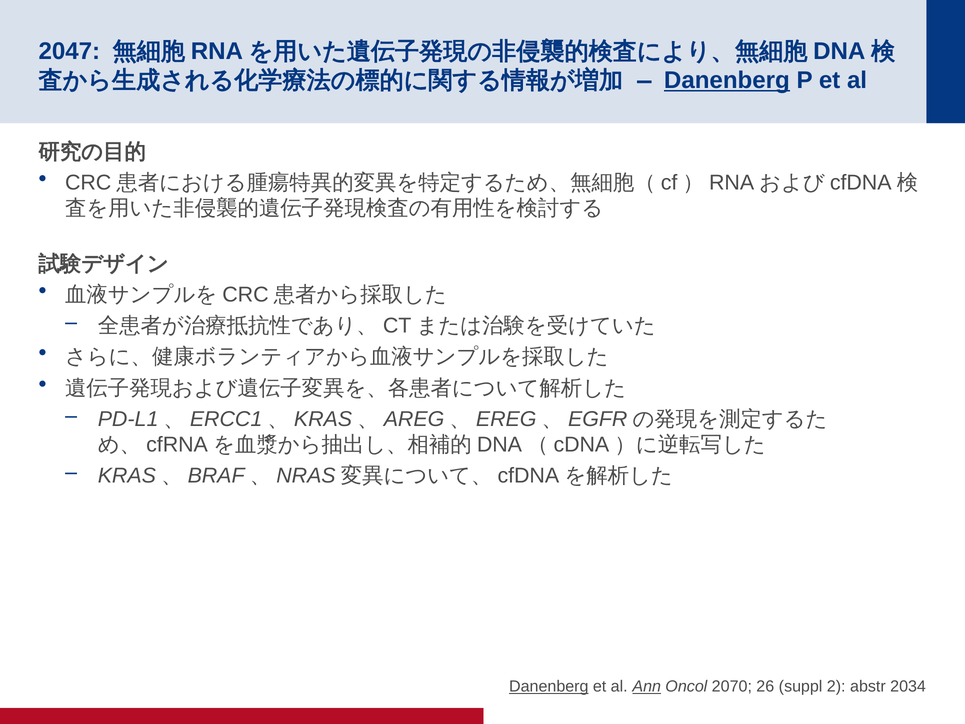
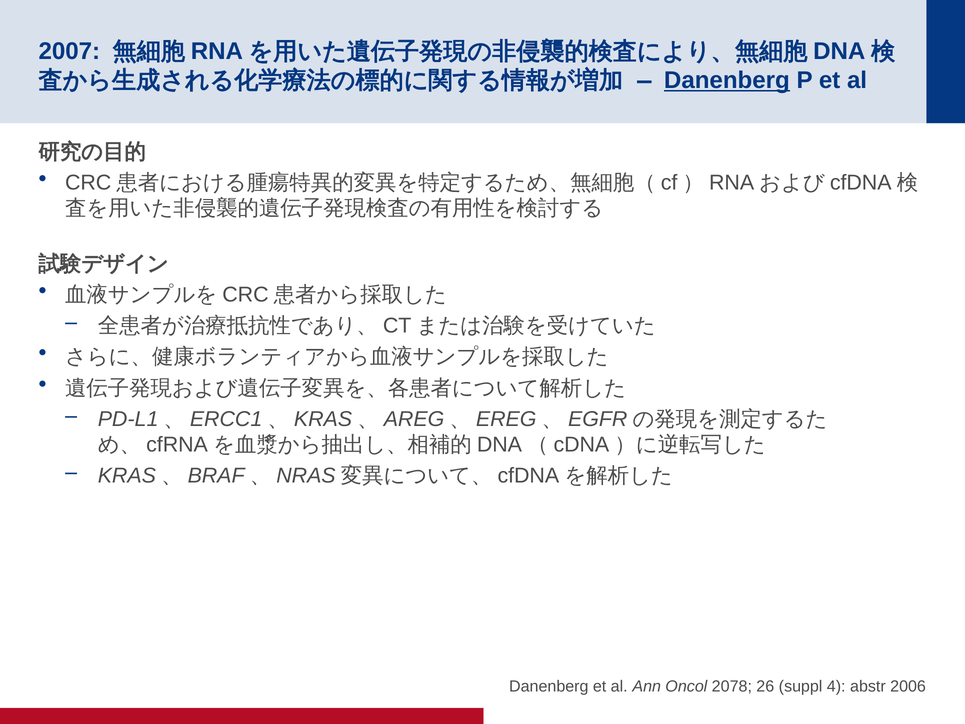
2047: 2047 -> 2007
Danenberg at (549, 686) underline: present -> none
Ann underline: present -> none
2070: 2070 -> 2078
2: 2 -> 4
2034: 2034 -> 2006
